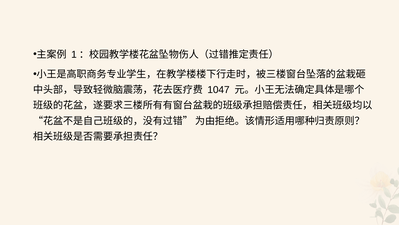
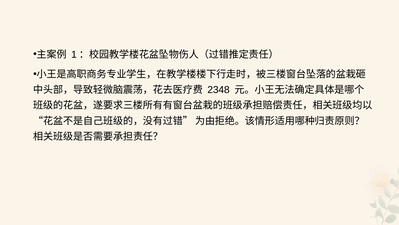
1047: 1047 -> 2348
